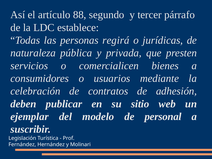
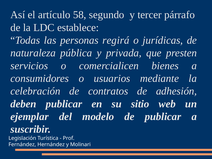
88: 88 -> 58
de personal: personal -> publicar
